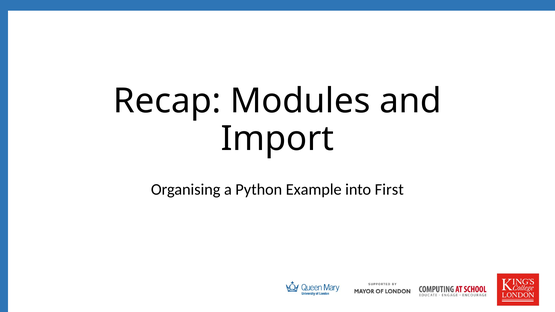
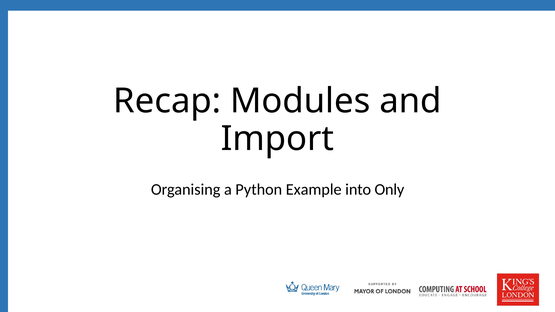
First: First -> Only
